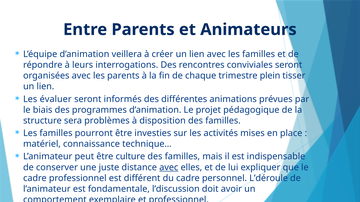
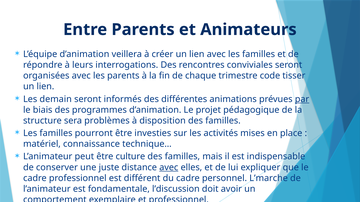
plein: plein -> code
évaluer: évaluer -> demain
par underline: none -> present
L’déroule: L’déroule -> L’marche
